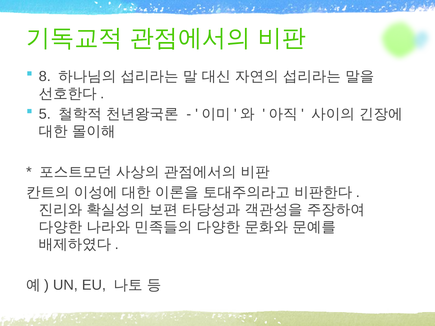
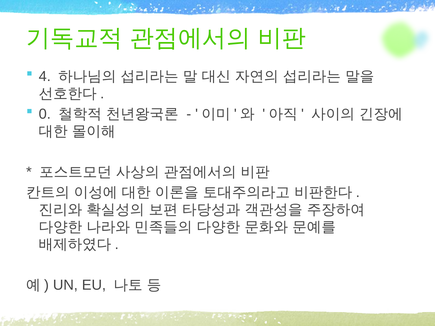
8: 8 -> 4
5: 5 -> 0
